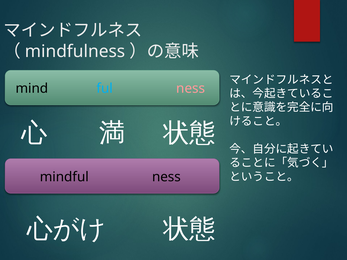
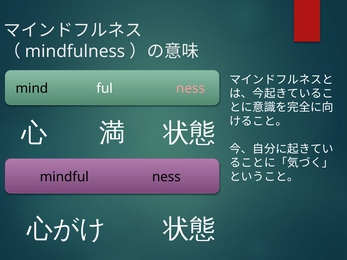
ful colour: light blue -> white
